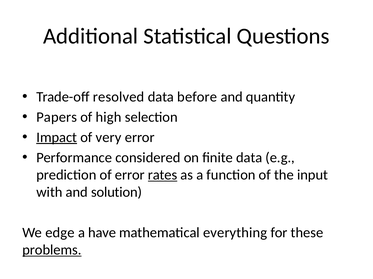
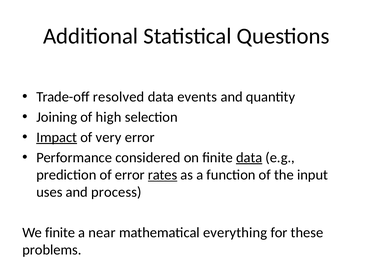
before: before -> events
Papers: Papers -> Joining
data at (249, 158) underline: none -> present
with: with -> uses
solution: solution -> process
We edge: edge -> finite
have: have -> near
problems underline: present -> none
